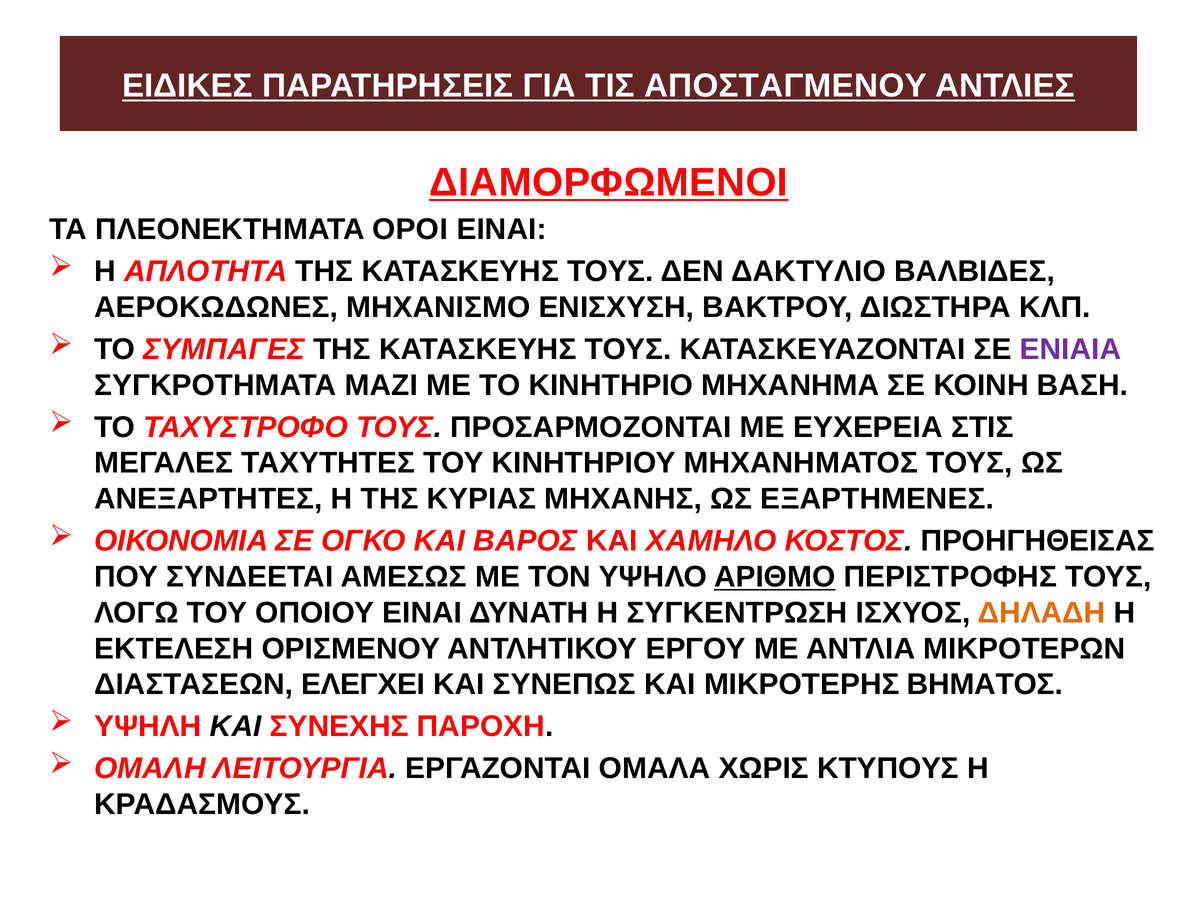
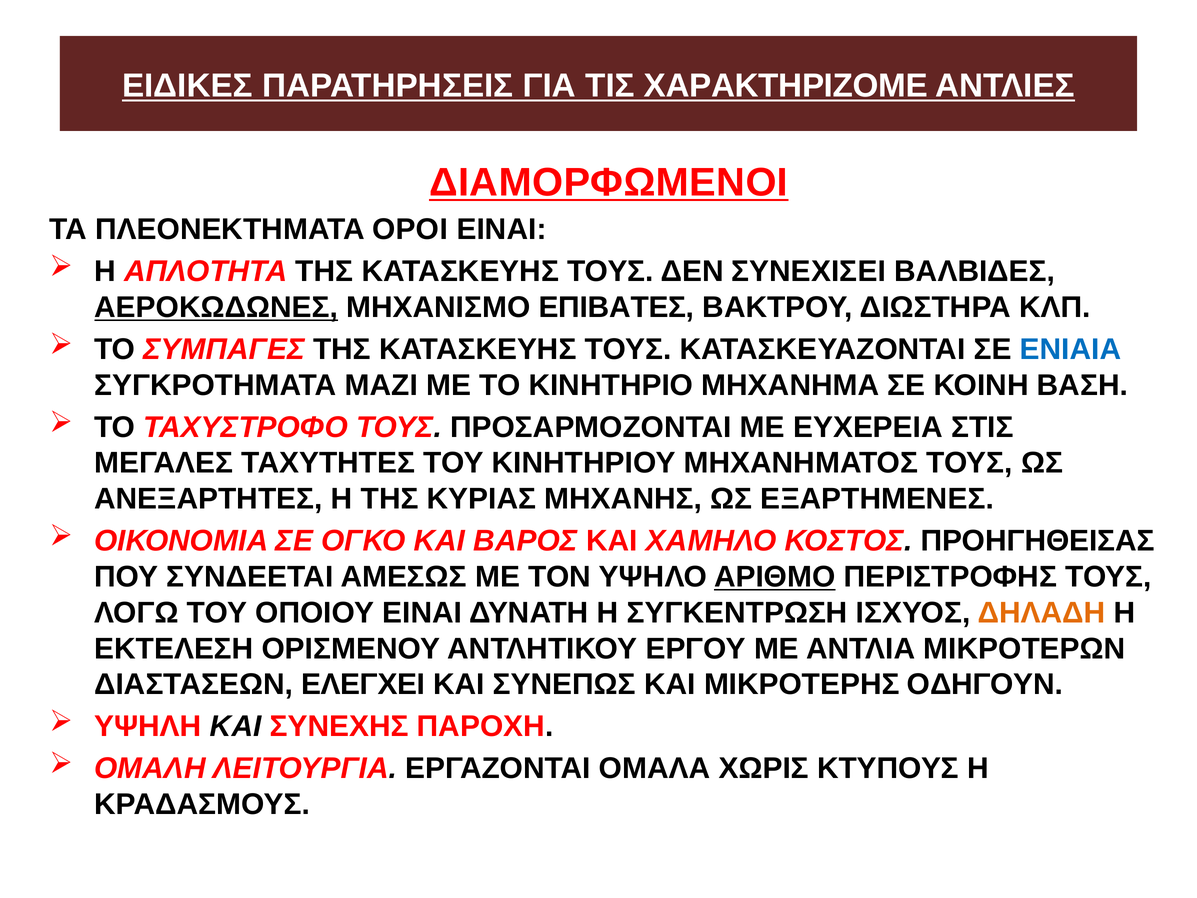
ΑΠΟΣΤΑΓΜΕΝΟΥ: ΑΠΟΣΤΑΓΜΕΝΟΥ -> ΧΑΡΑΚΤΗΡΙΖΟΜΕ
ΔΑΚΤΥΛΙΟ: ΔΑΚΤΥΛΙΟ -> ΣΥΝΕΧΙΣΕΙ
ΑΕΡΟΚΩΔΩΝΕΣ underline: none -> present
ΕΝΙΣΧΥΣΗ: ΕΝΙΣΧΥΣΗ -> ΕΠΙΒΑΤΕΣ
ΕΝΙΑΙΑ colour: purple -> blue
ΒΗΜΑΤΟΣ: ΒΗΜΑΤΟΣ -> ΟΔΗΓΟΥΝ
